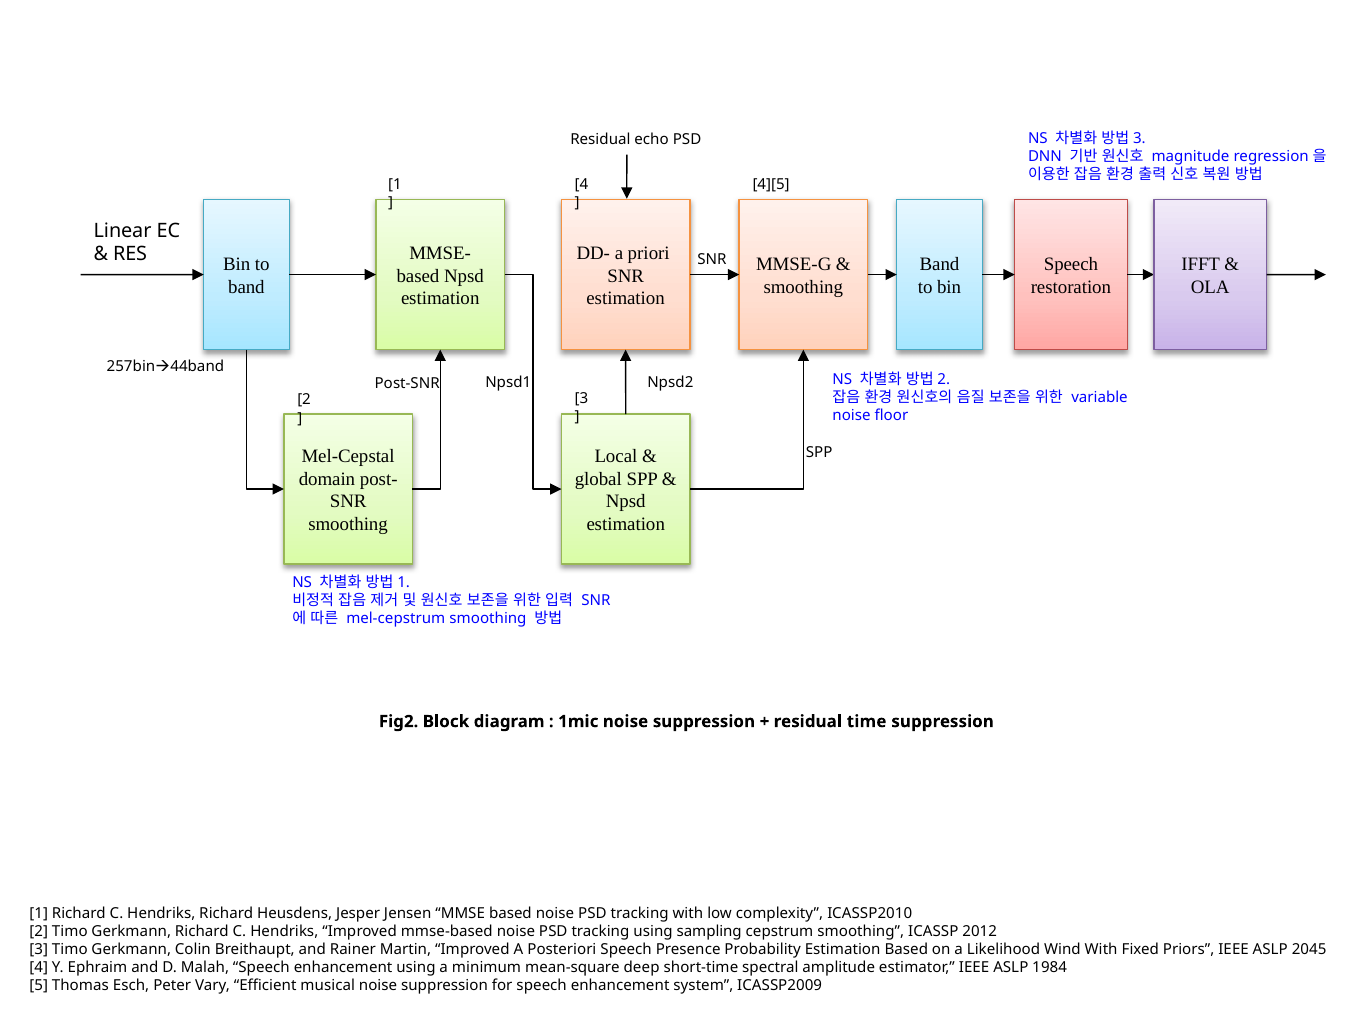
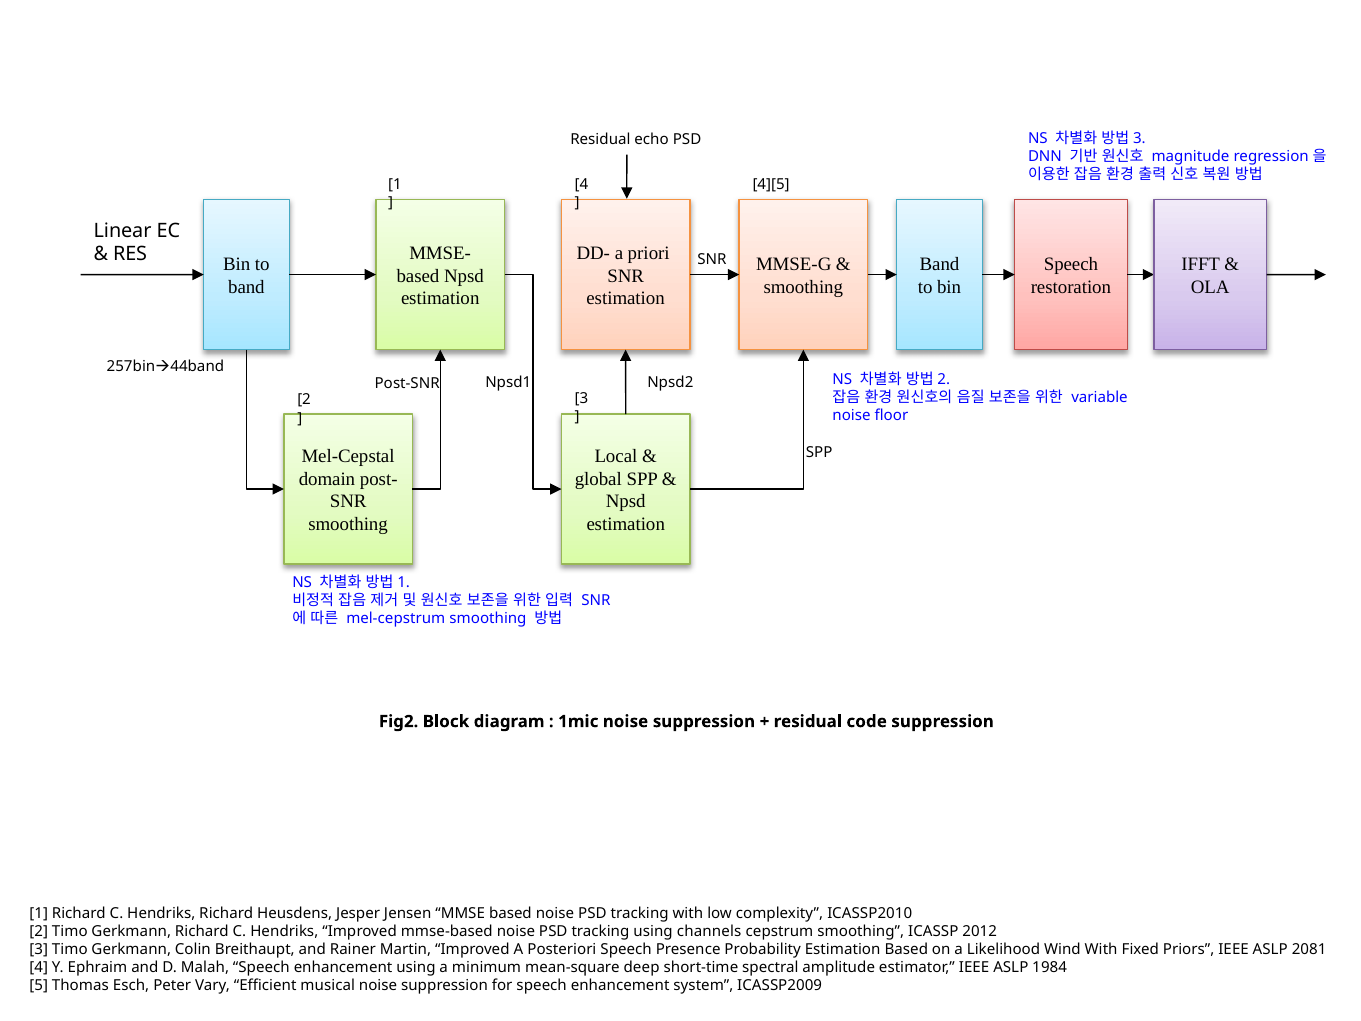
time: time -> code
sampling: sampling -> channels
2045: 2045 -> 2081
